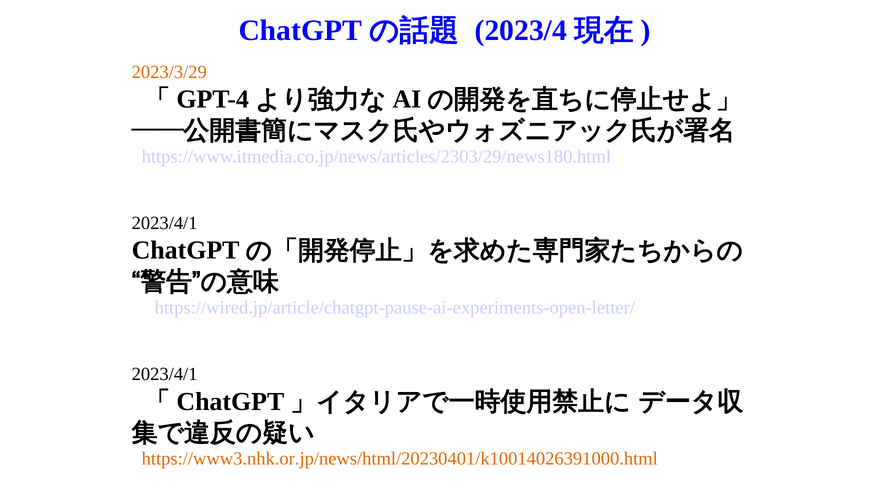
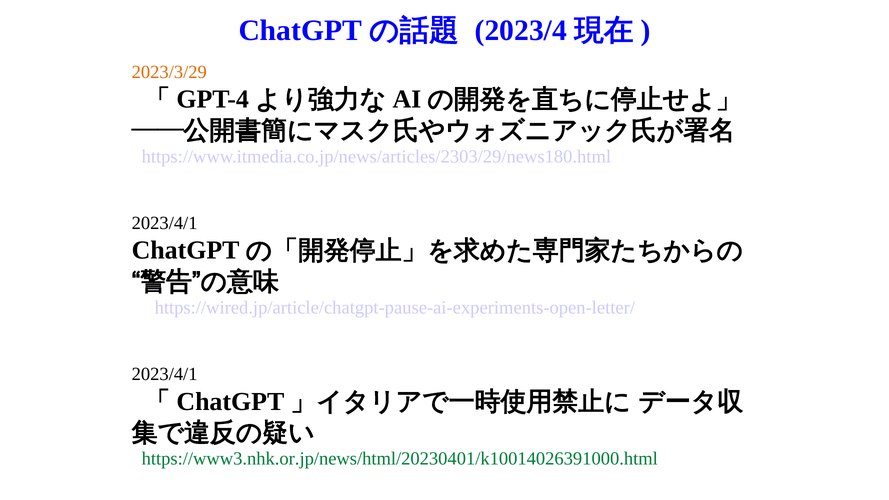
https://www3.nhk.or.jp/news/html/20230401/k10014026391000.html colour: orange -> green
